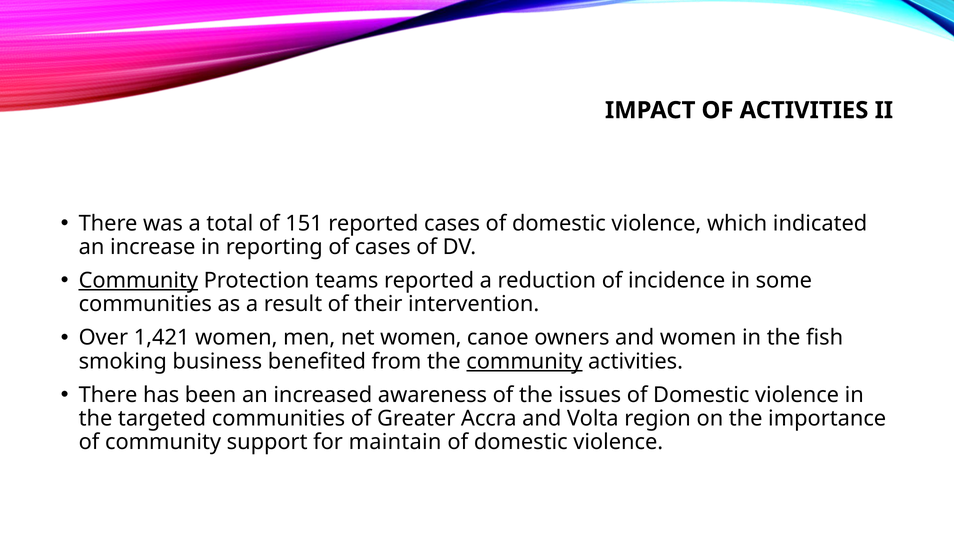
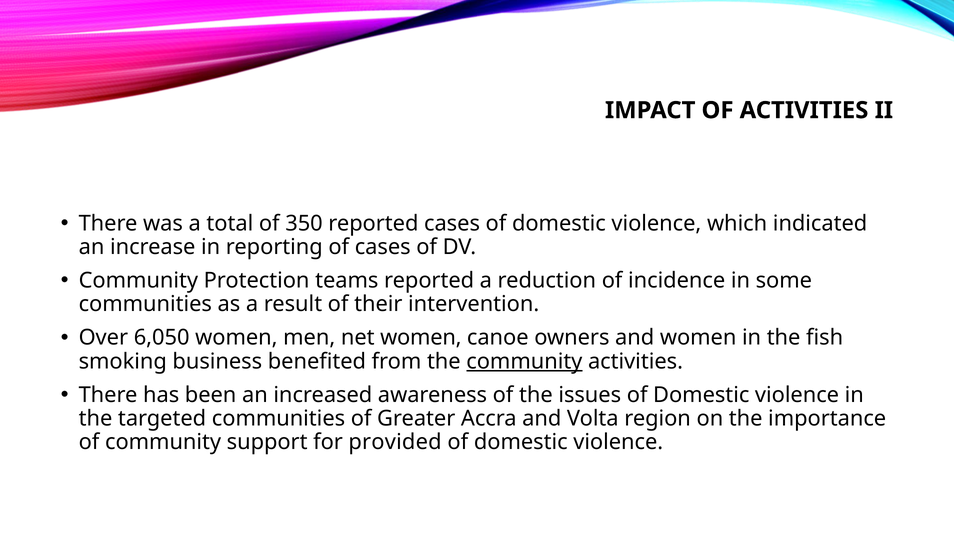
151: 151 -> 350
Community at (138, 280) underline: present -> none
1,421: 1,421 -> 6,050
maintain: maintain -> provided
